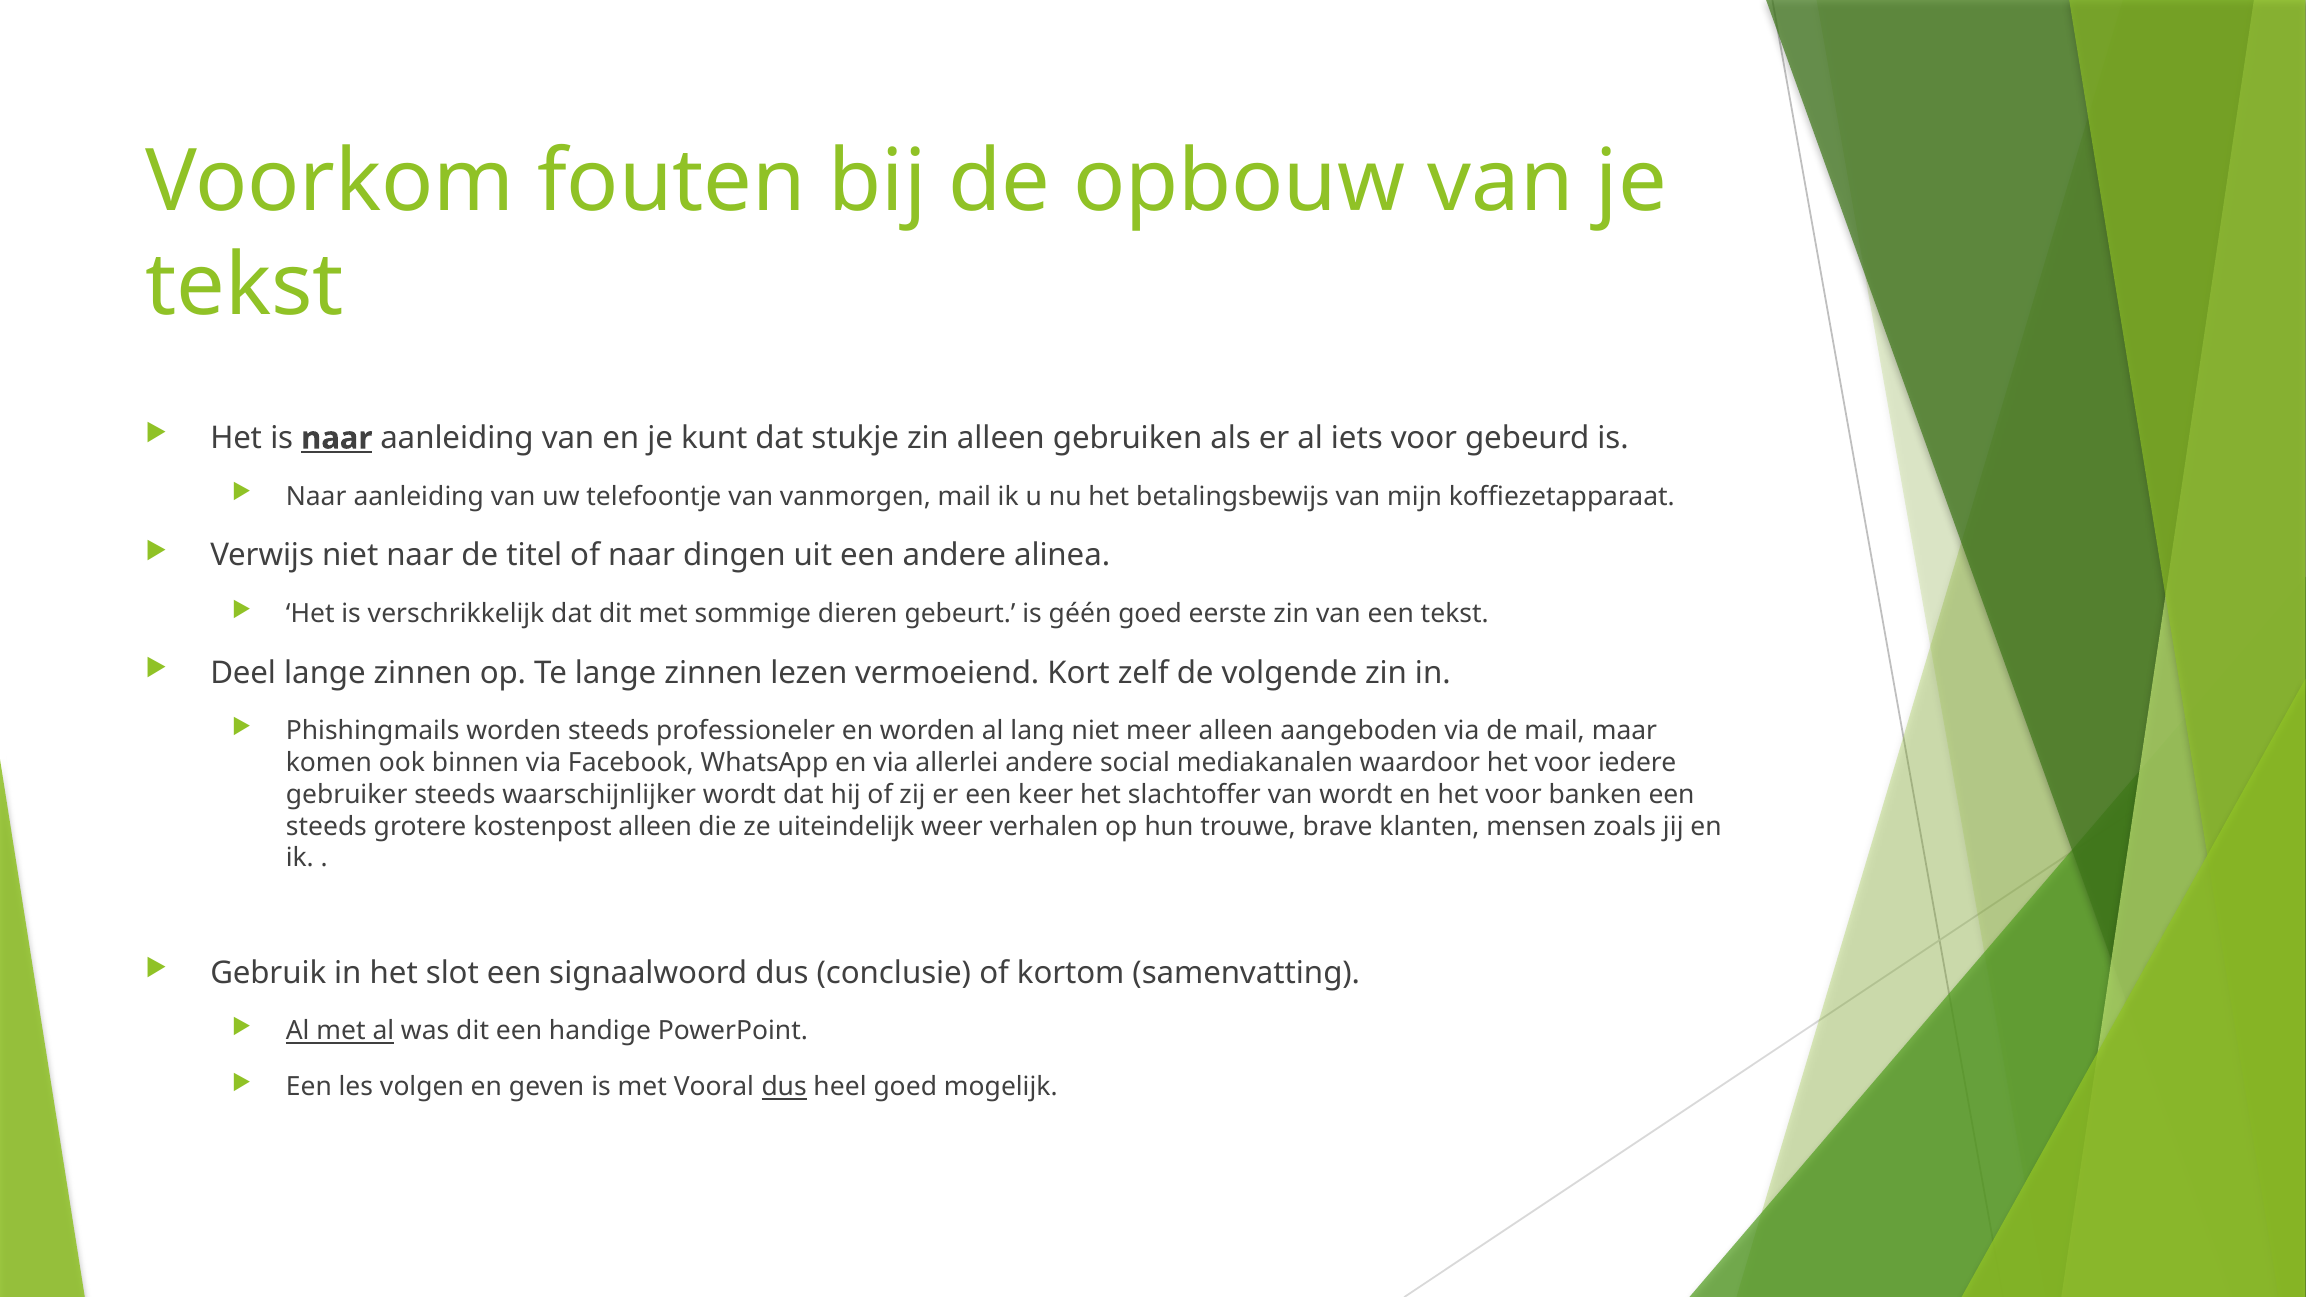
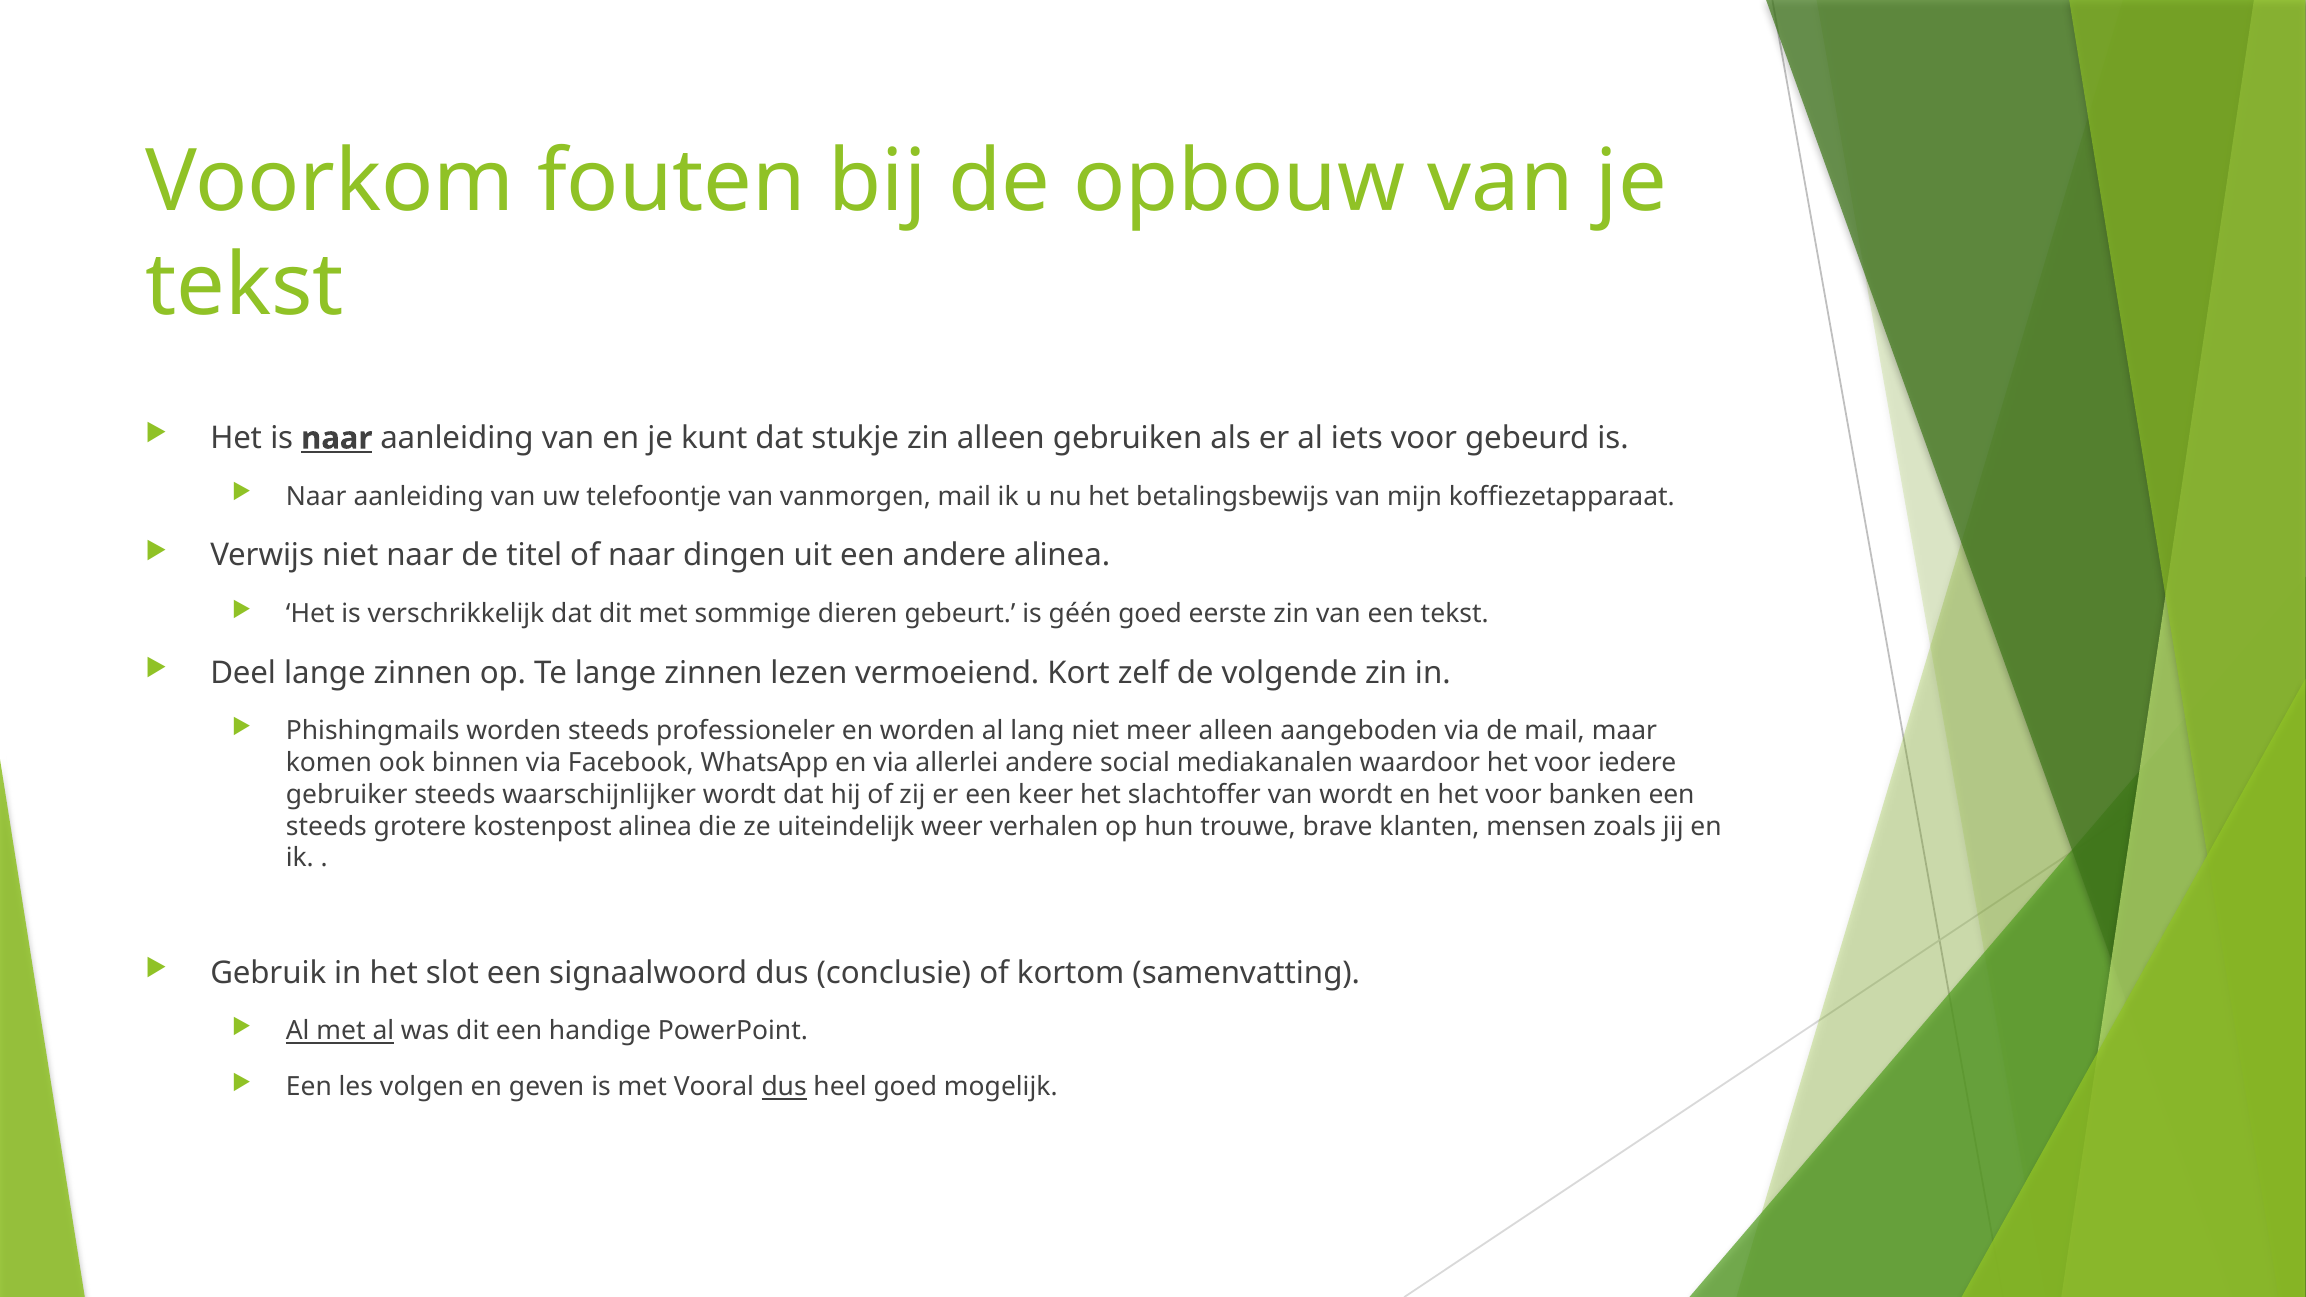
kostenpost alleen: alleen -> alinea
